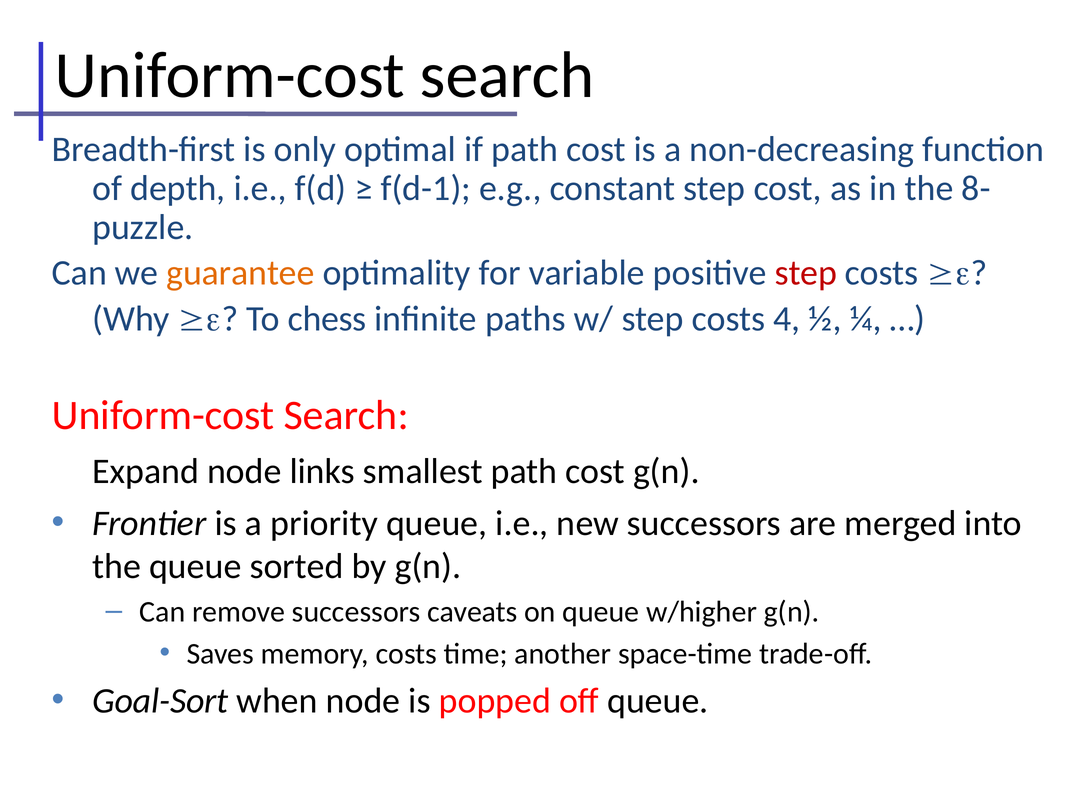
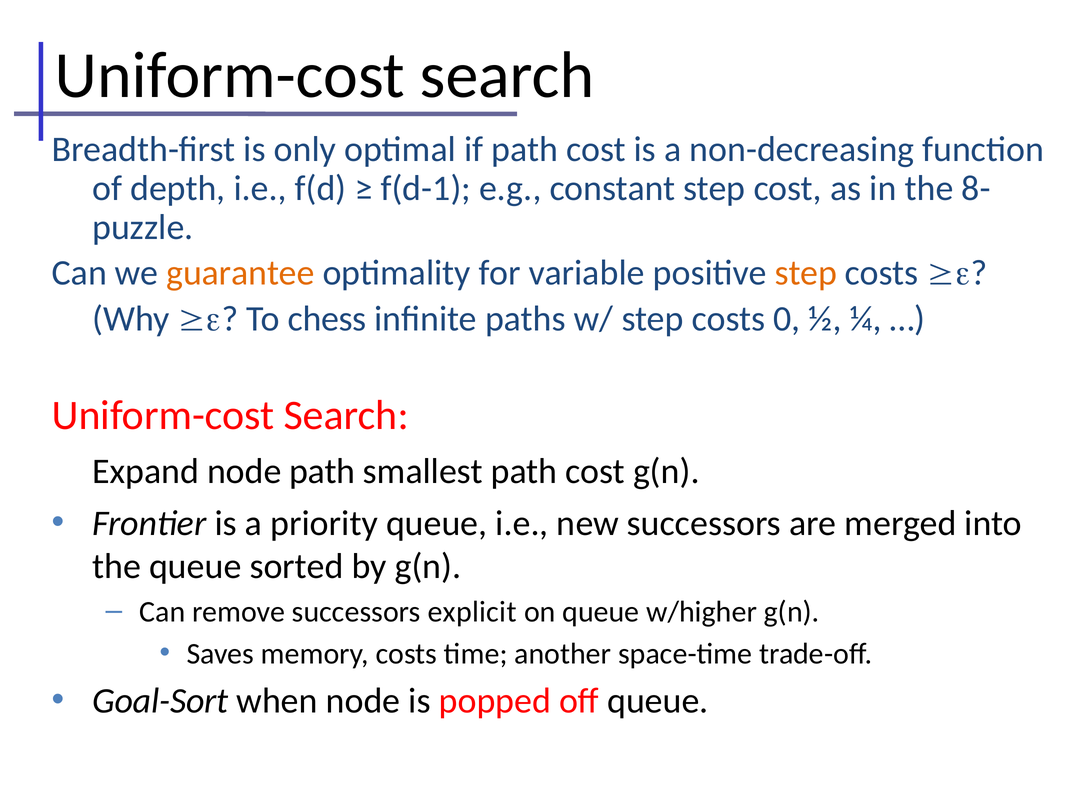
step at (806, 273) colour: red -> orange
4: 4 -> 0
node links: links -> path
caveats: caveats -> explicit
